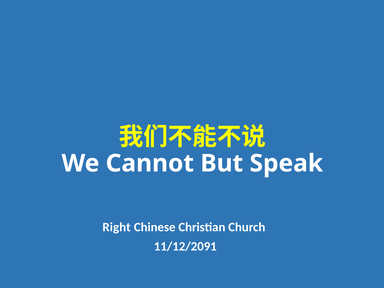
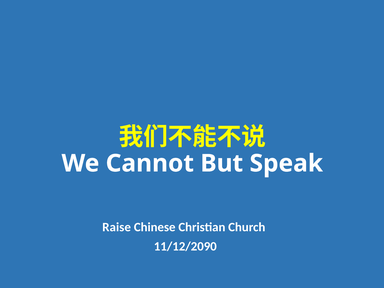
Right: Right -> Raise
11/12/2091: 11/12/2091 -> 11/12/2090
